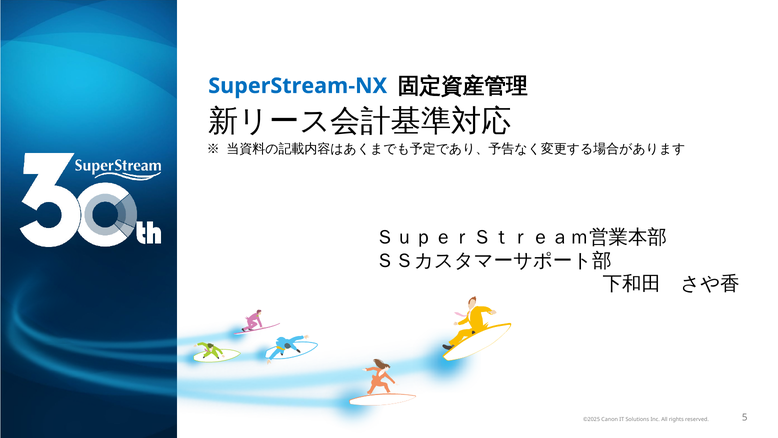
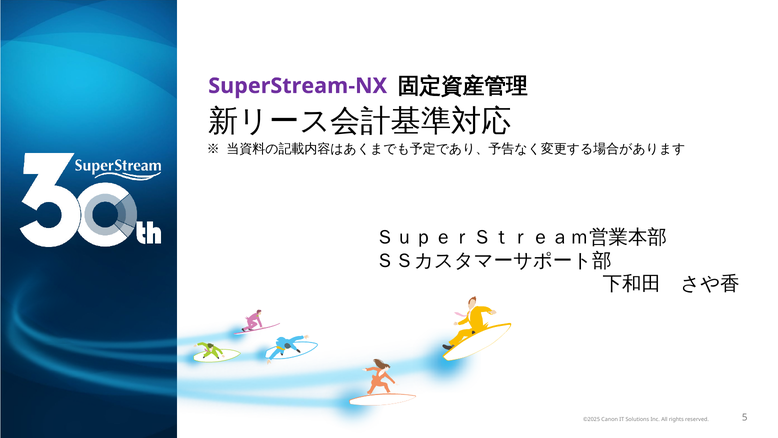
SuperStream-NX colour: blue -> purple
